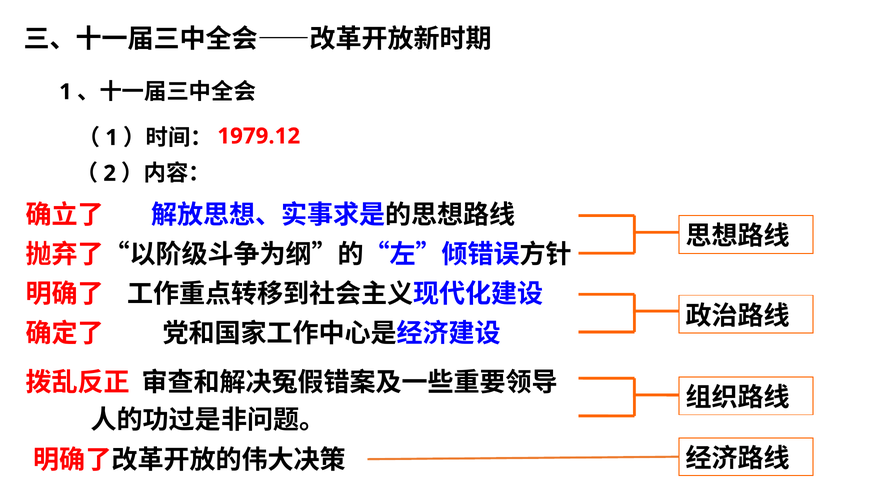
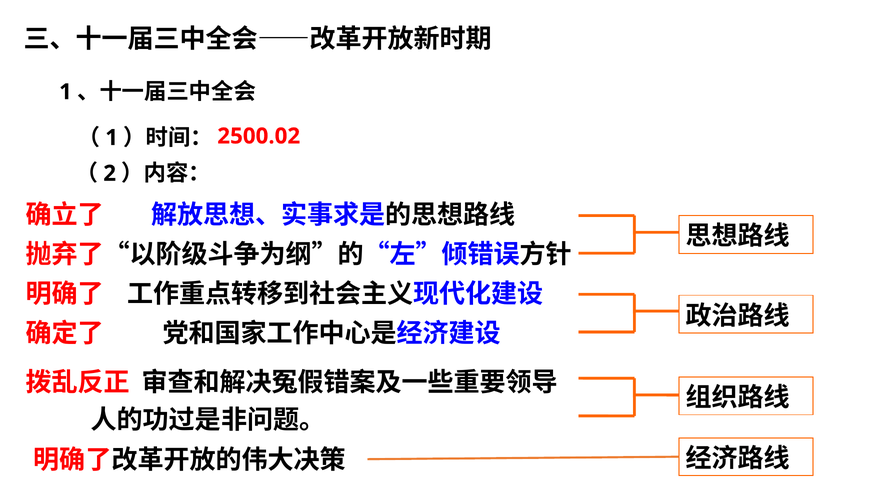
1979.12: 1979.12 -> 2500.02
